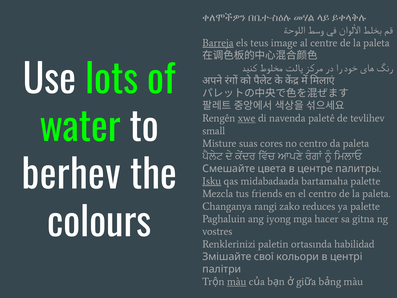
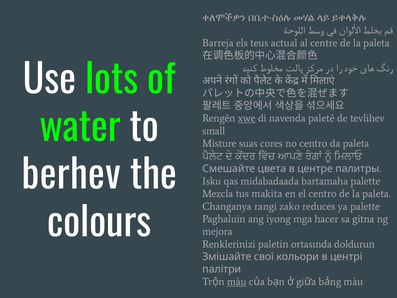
Barreja underline: present -> none
image: image -> actual
Isku underline: present -> none
friends: friends -> makita
vostres: vostres -> mejora
habilidad: habilidad -> doldurun
